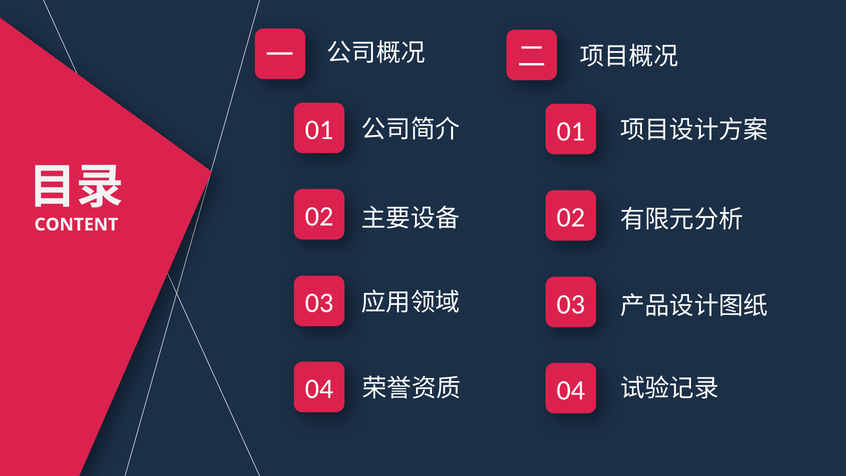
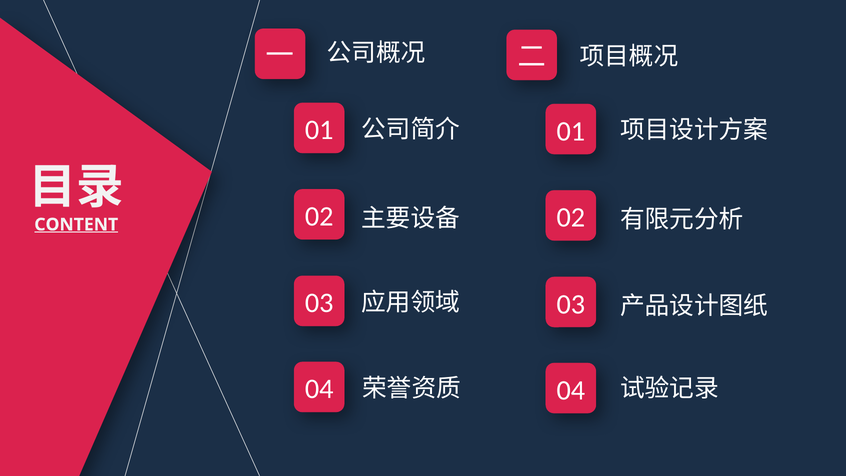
CONTENT underline: none -> present
